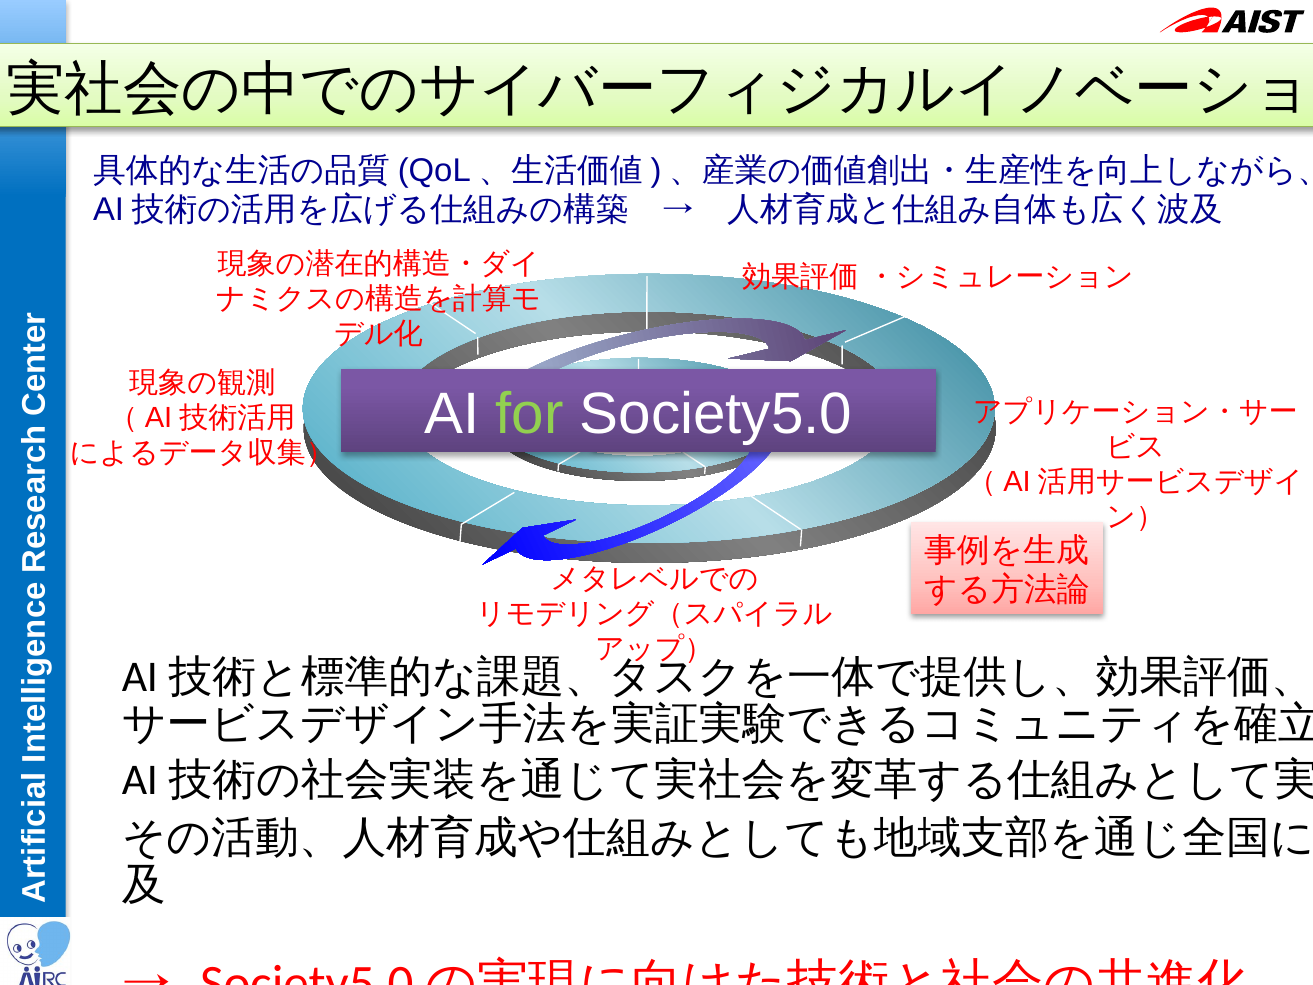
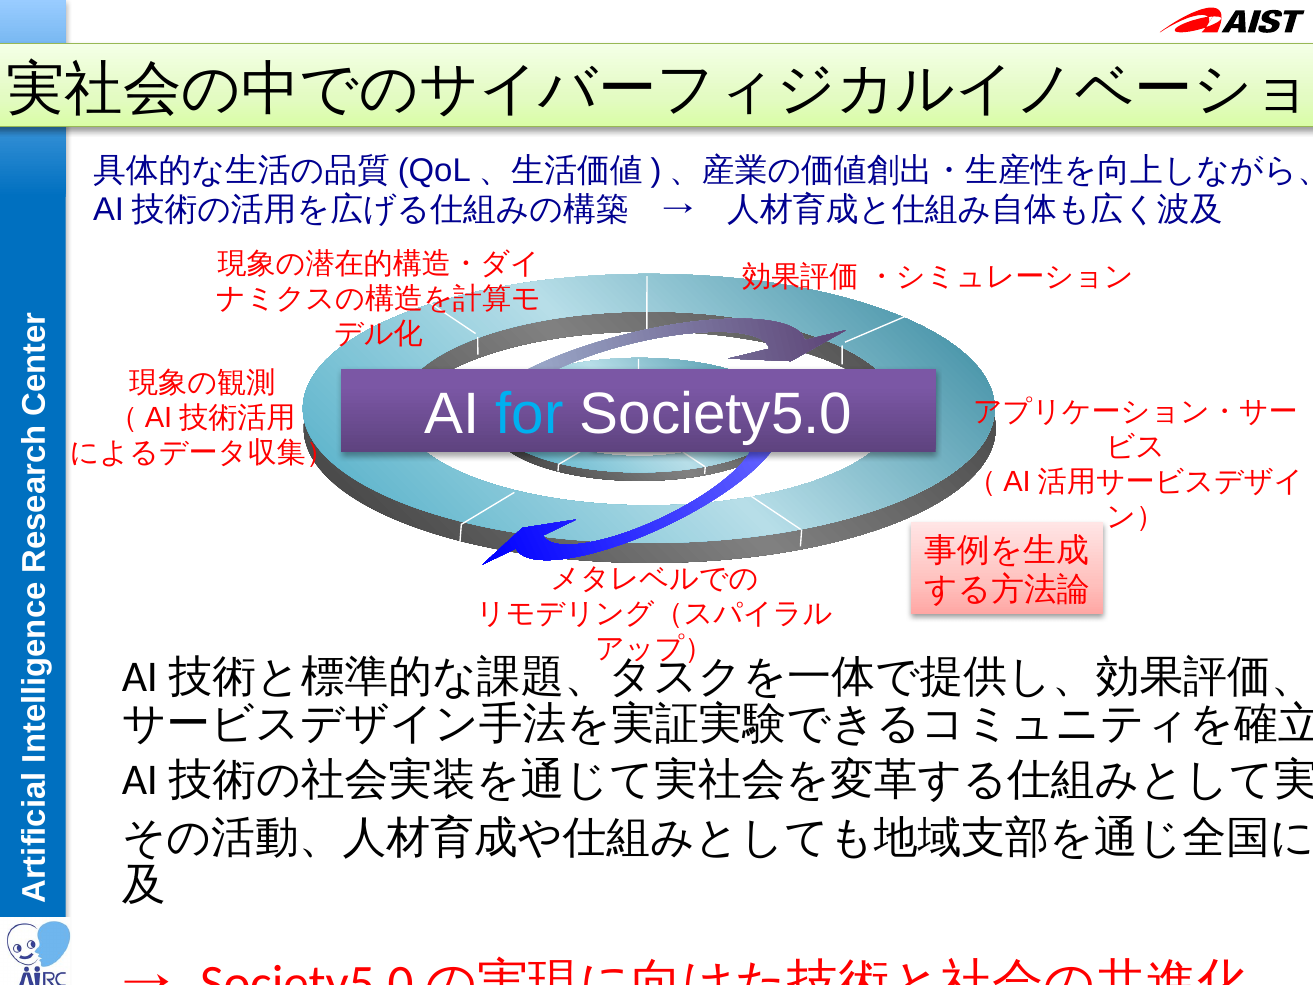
for colour: light green -> light blue
